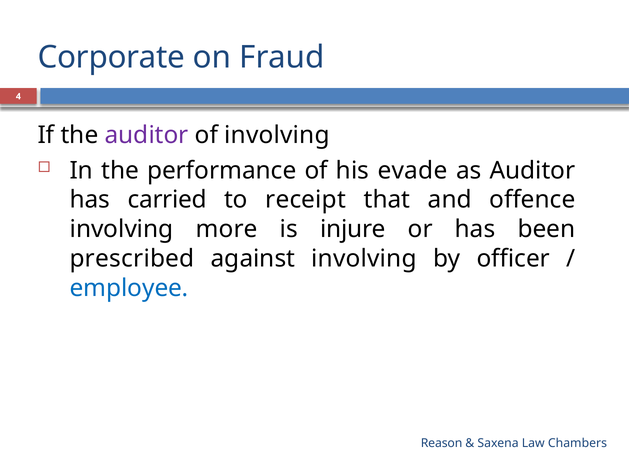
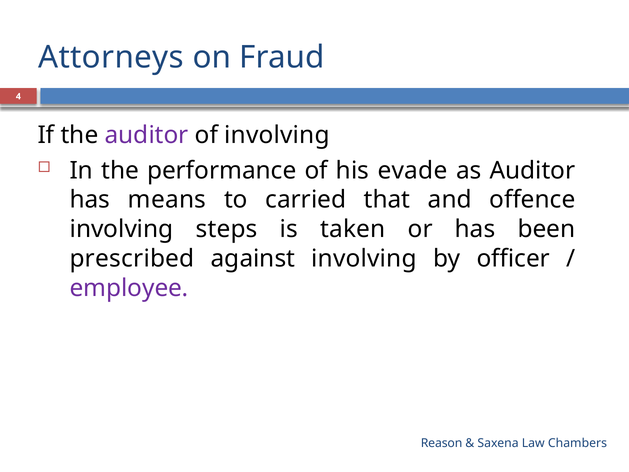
Corporate: Corporate -> Attorneys
carried: carried -> means
receipt: receipt -> carried
more: more -> steps
injure: injure -> taken
employee colour: blue -> purple
